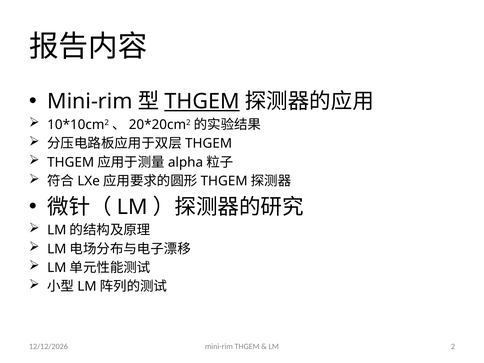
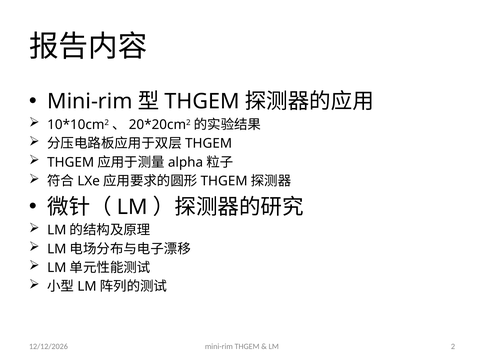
THGEM at (202, 102) underline: present -> none
